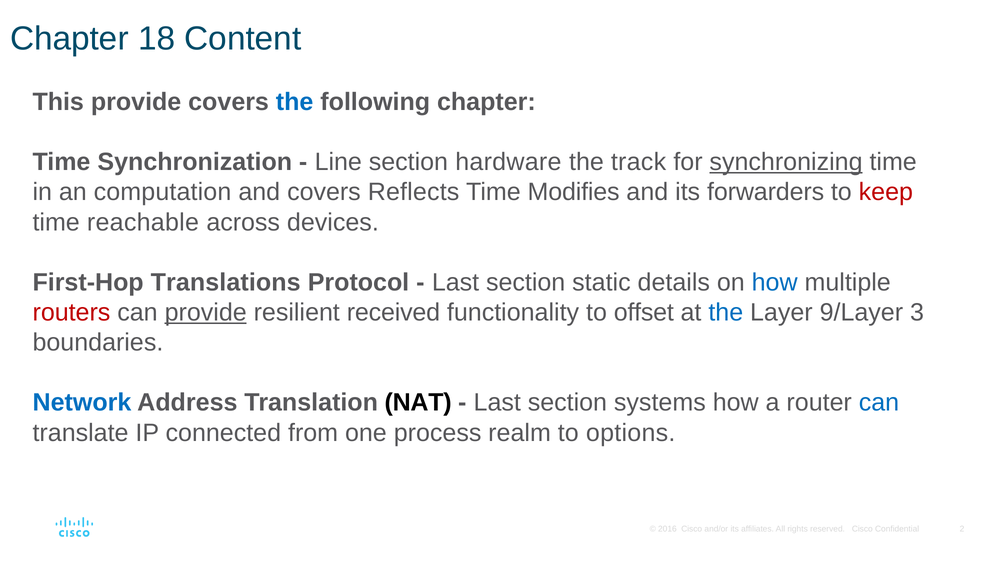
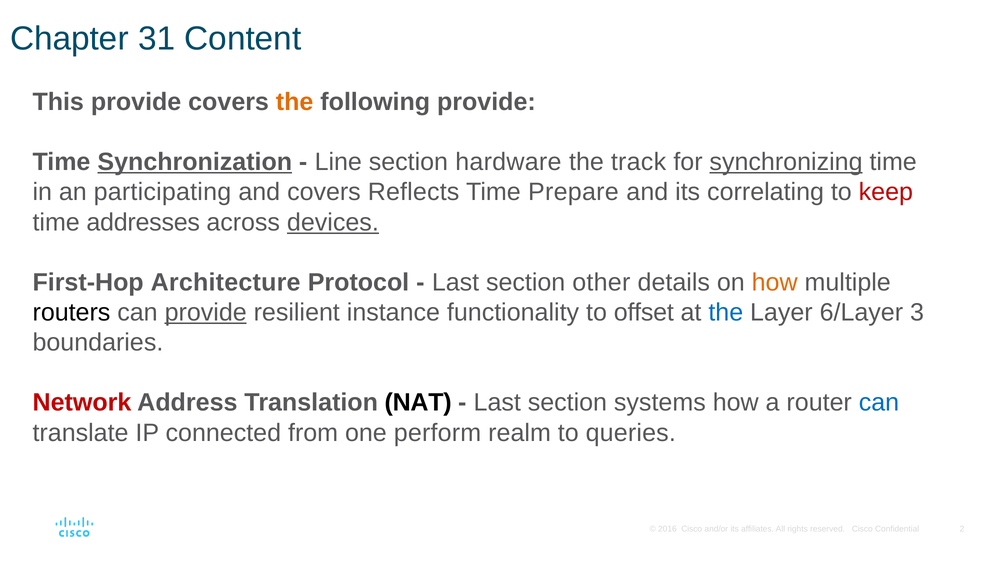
18: 18 -> 31
the at (295, 102) colour: blue -> orange
following chapter: chapter -> provide
Synchronization underline: none -> present
computation: computation -> participating
Modifies: Modifies -> Prepare
forwarders: forwarders -> correlating
reachable: reachable -> addresses
devices underline: none -> present
Translations: Translations -> Architecture
static: static -> other
how at (775, 282) colour: blue -> orange
routers colour: red -> black
received: received -> instance
9/Layer: 9/Layer -> 6/Layer
Network colour: blue -> red
process: process -> perform
options: options -> queries
